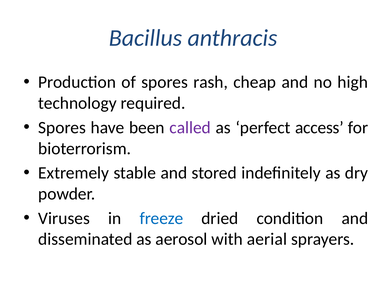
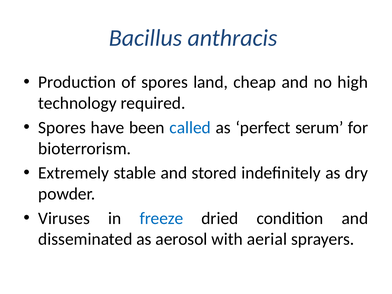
rash: rash -> land
called colour: purple -> blue
access: access -> serum
